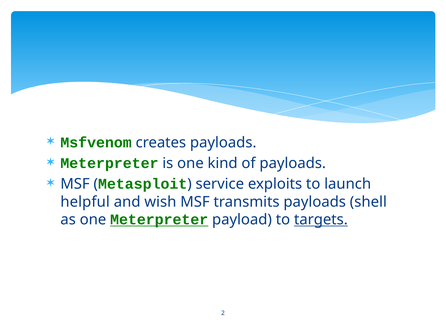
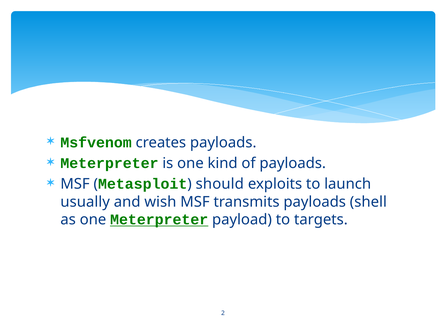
service: service -> should
helpful: helpful -> usually
targets underline: present -> none
